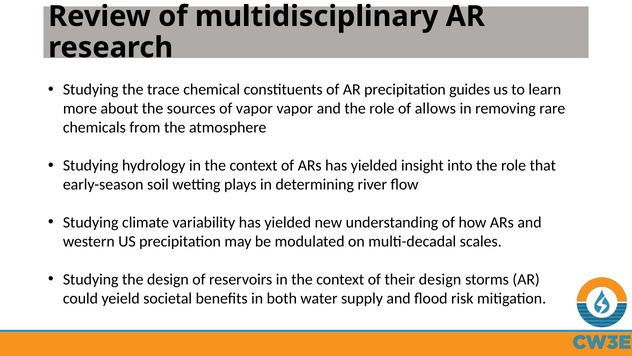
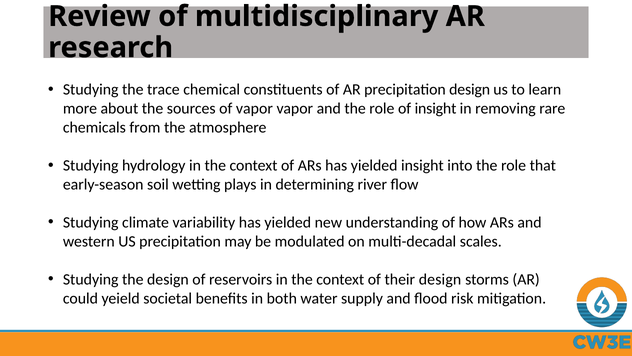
precipitation guides: guides -> design
of allows: allows -> insight
